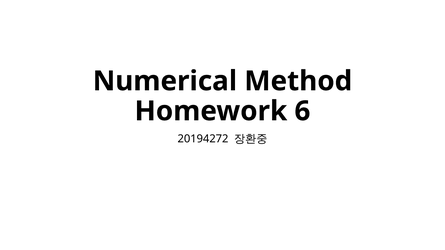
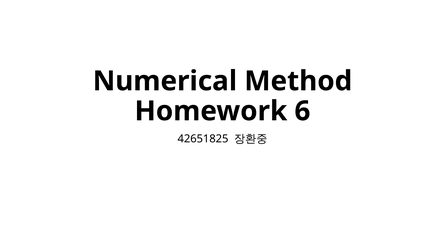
20194272: 20194272 -> 42651825
